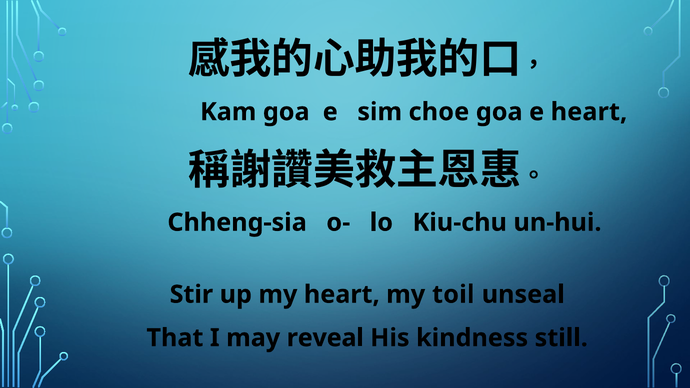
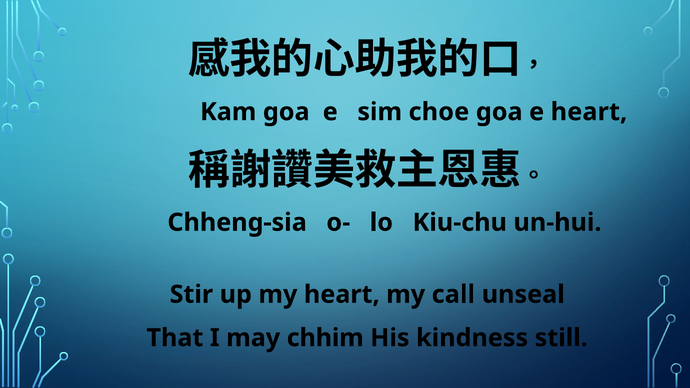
toil: toil -> call
reveal: reveal -> chhim
